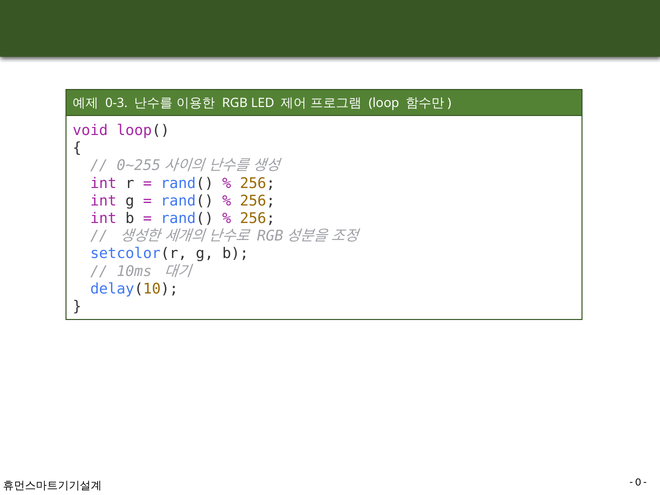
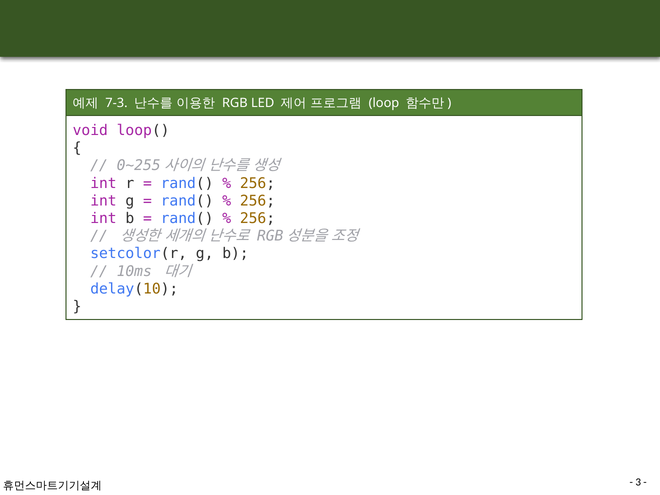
0-3: 0-3 -> 7-3
0: 0 -> 3
